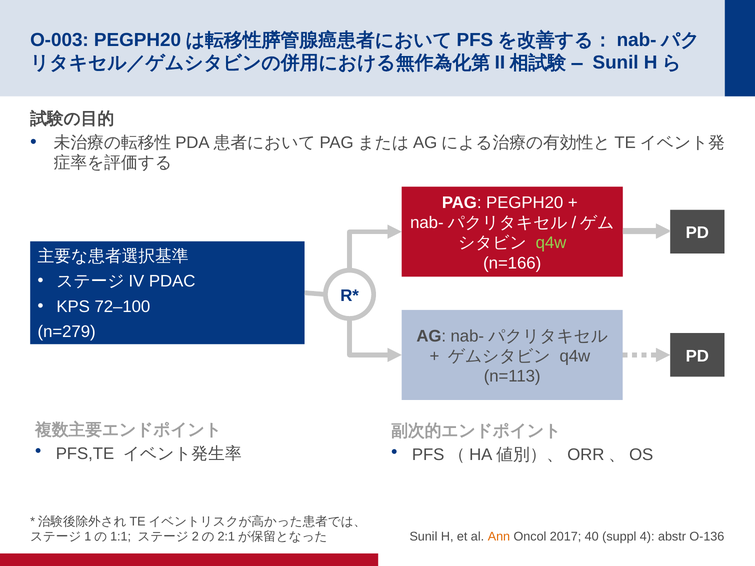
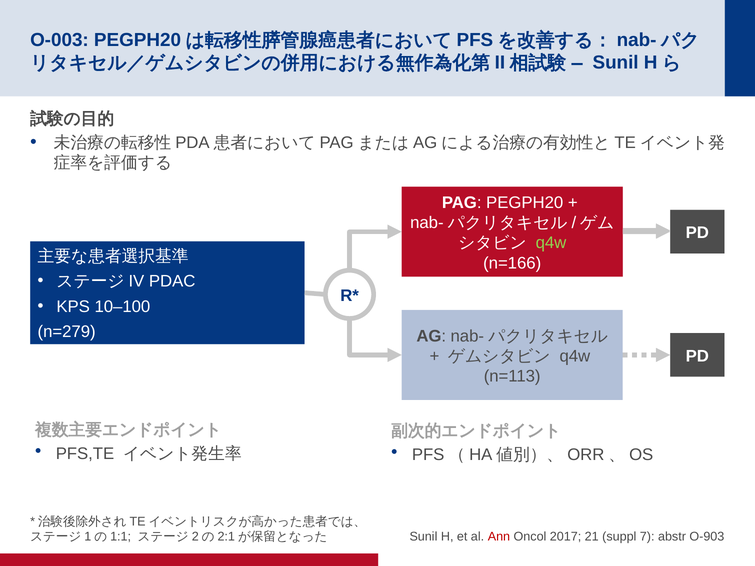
72–100: 72–100 -> 10–100
Ann colour: orange -> red
40: 40 -> 21
4: 4 -> 7
O-136: O-136 -> O-903
